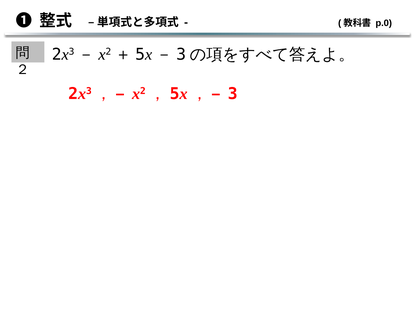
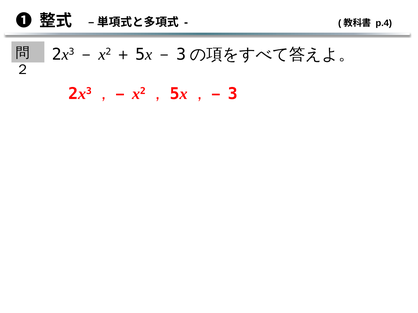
p.0: p.0 -> p.4
